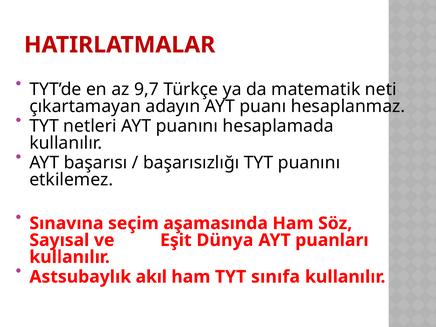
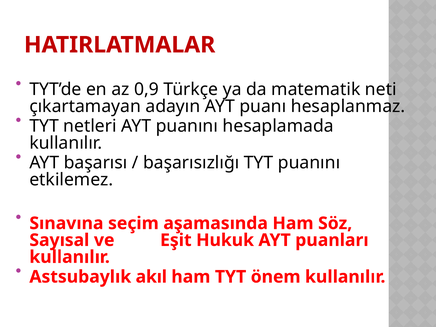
9,7: 9,7 -> 0,9
Dünya: Dünya -> Hukuk
sınıfa: sınıfa -> önem
